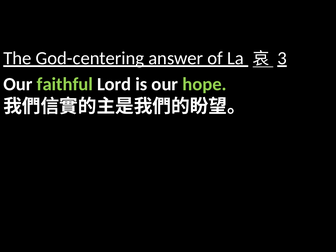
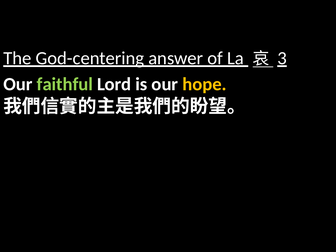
hope colour: light green -> yellow
